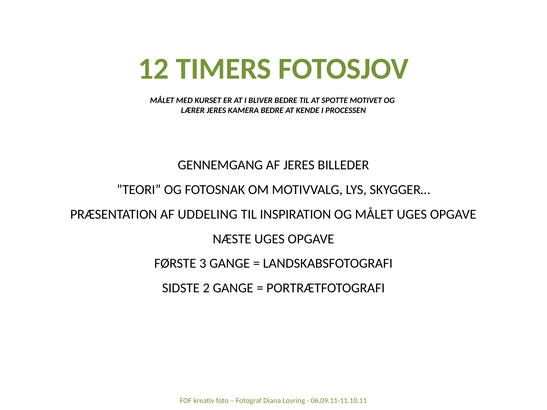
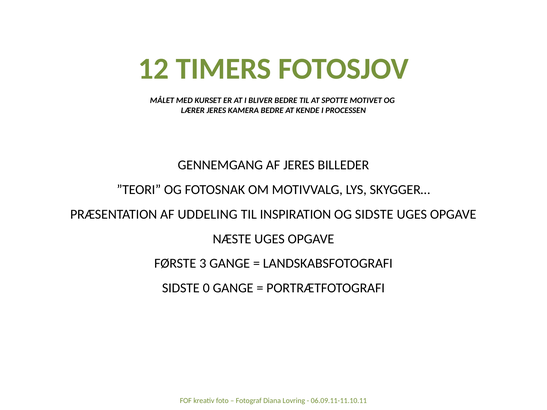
OG MÅLET: MÅLET -> SIDSTE
2: 2 -> 0
